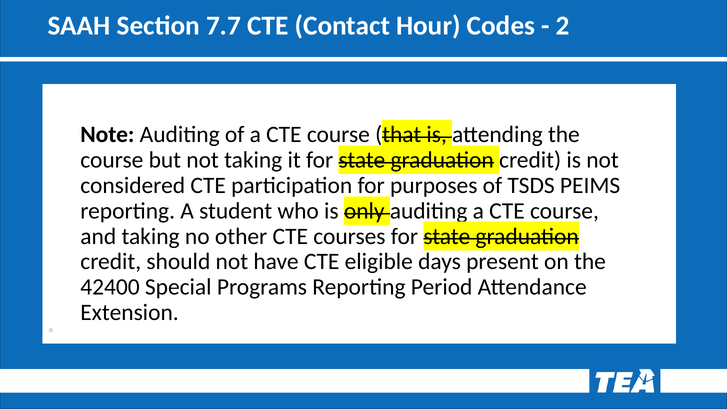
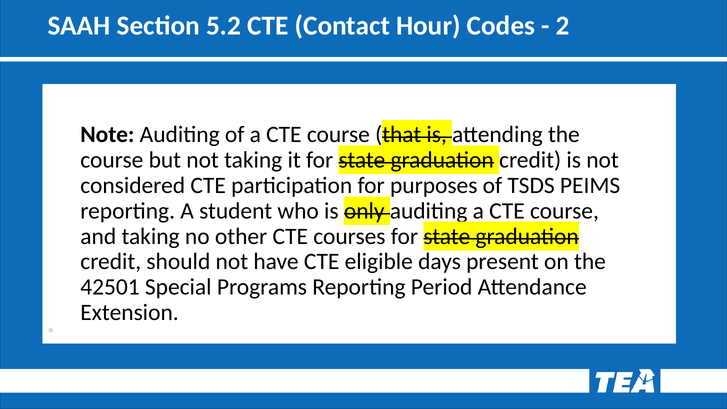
7.7: 7.7 -> 5.2
42400: 42400 -> 42501
